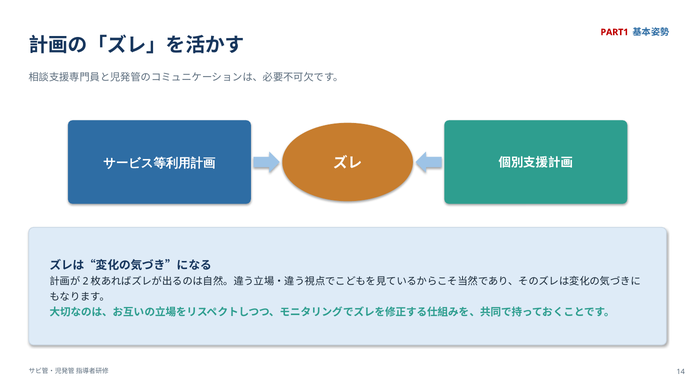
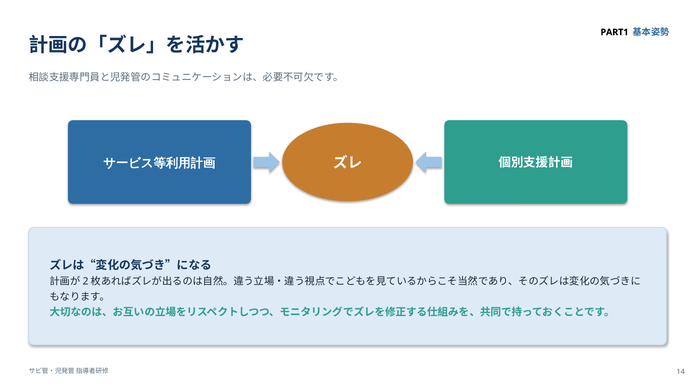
PART1 colour: red -> black
